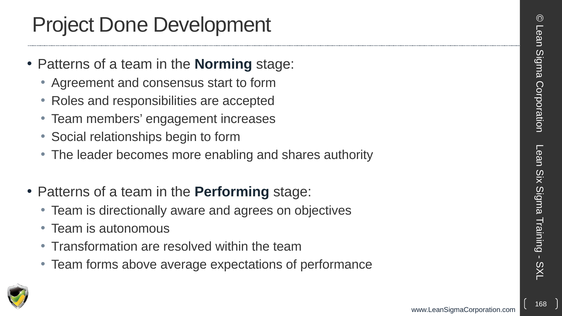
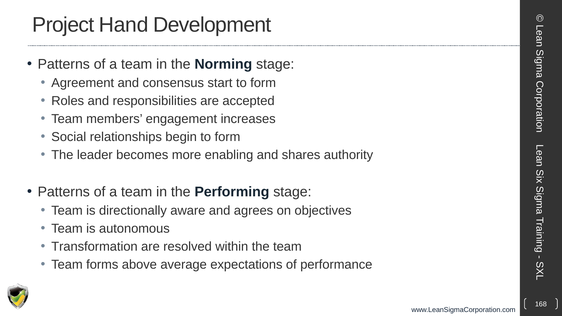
Done: Done -> Hand
